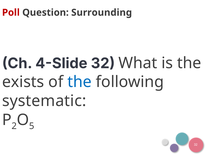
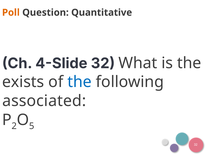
Poll colour: red -> orange
Surrounding: Surrounding -> Quantitative
systematic: systematic -> associated
